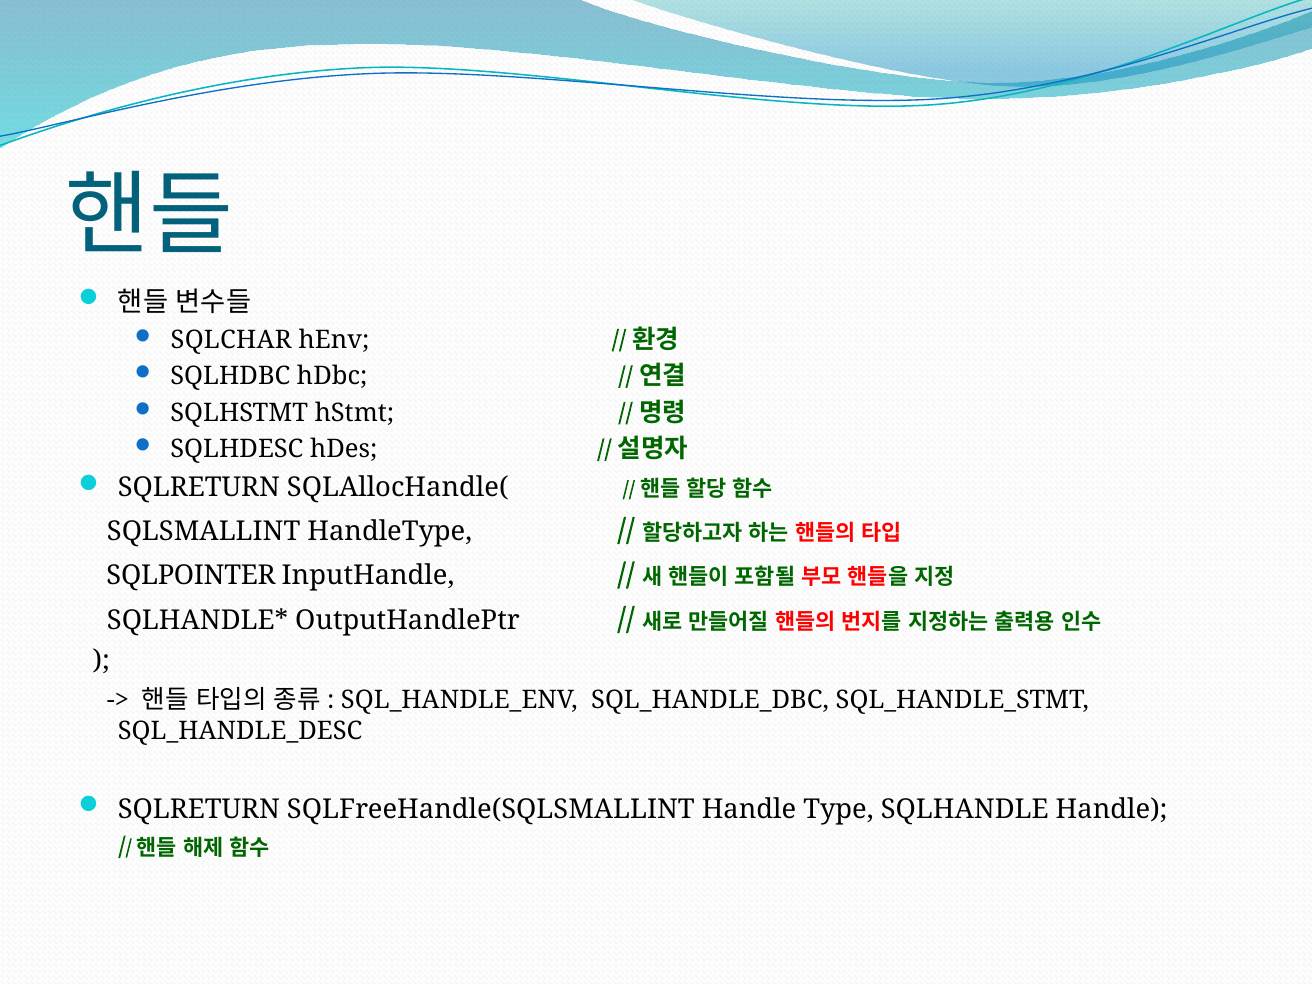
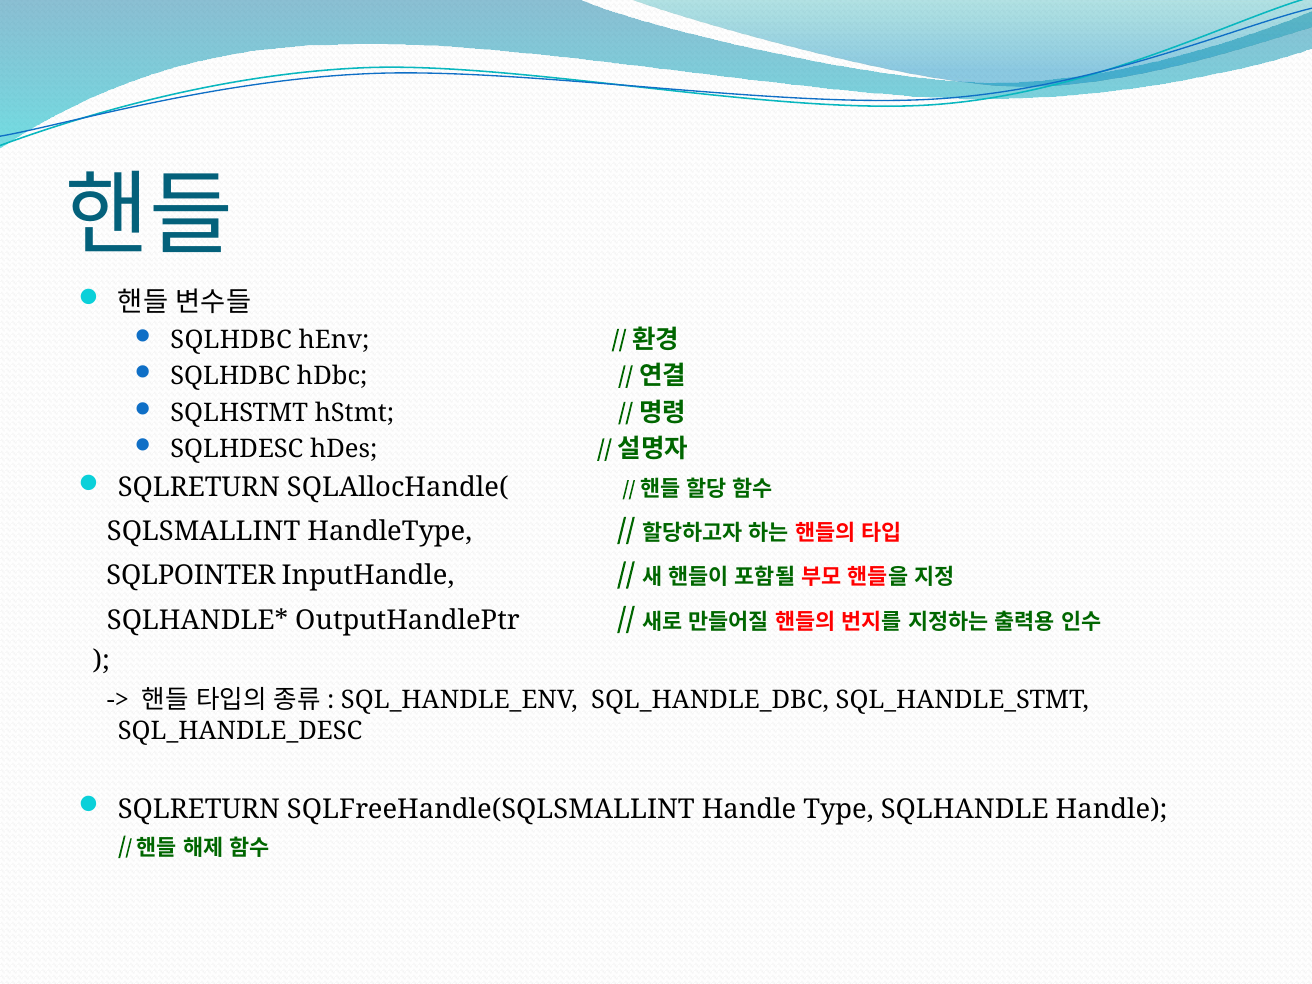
SQLCHAR at (231, 340): SQLCHAR -> SQLHDBC
